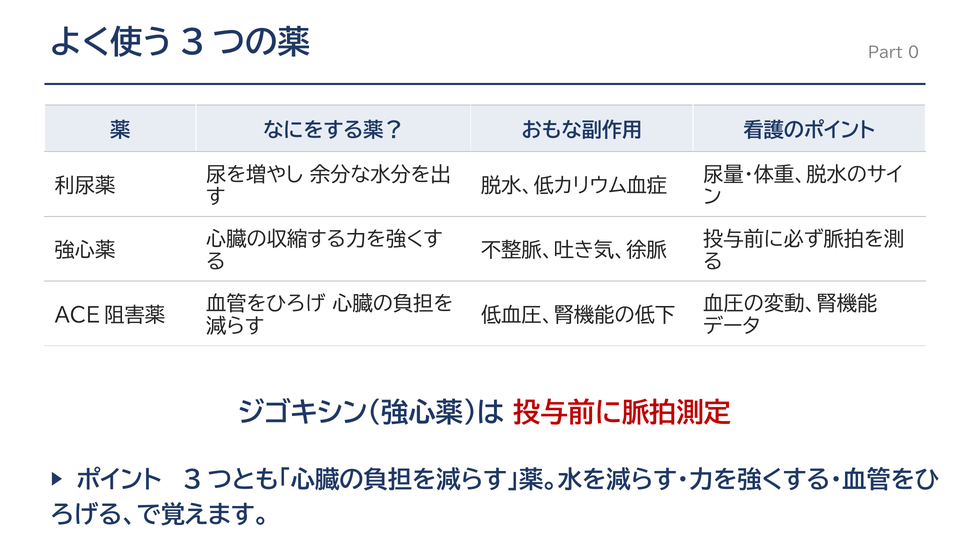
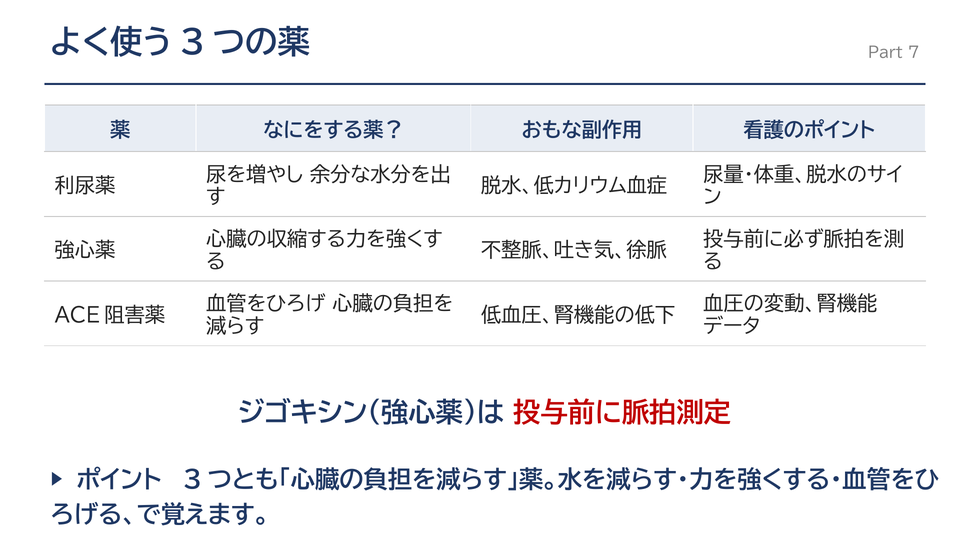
0: 0 -> 7
